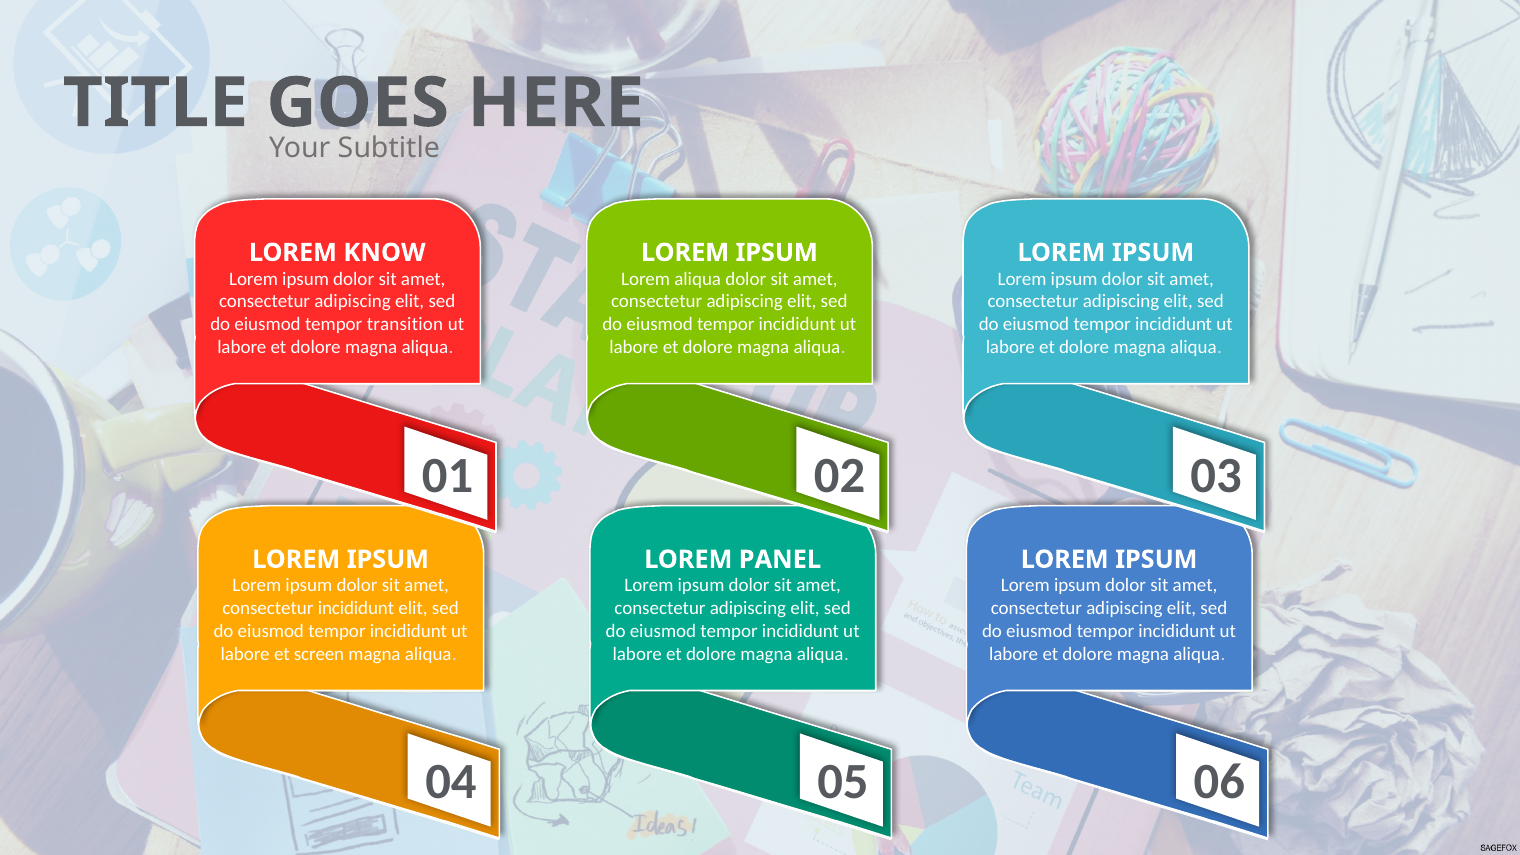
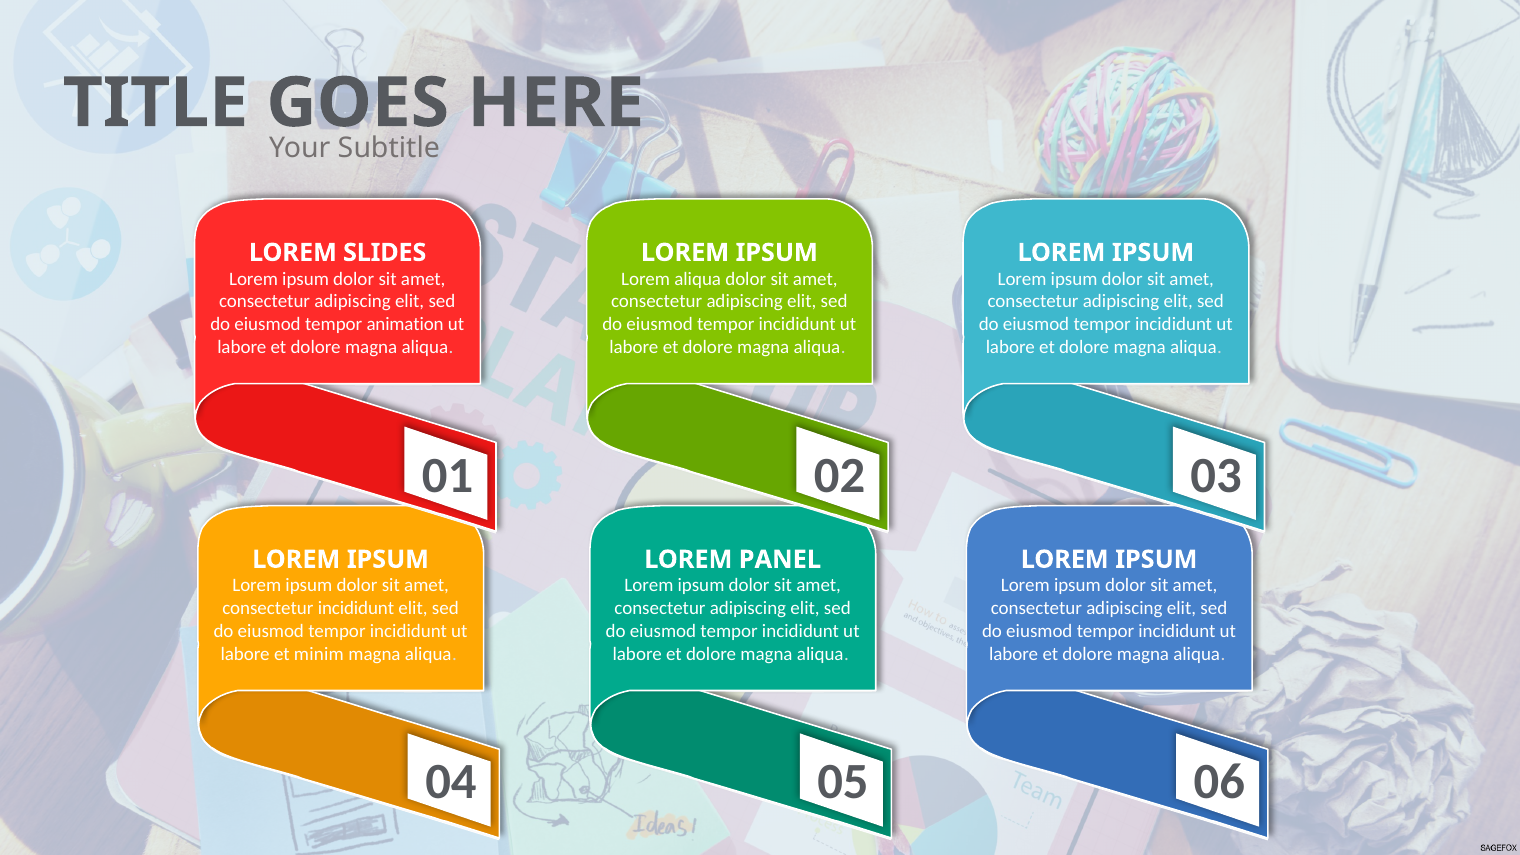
KNOW: KNOW -> SLIDES
transition: transition -> animation
screen: screen -> minim
